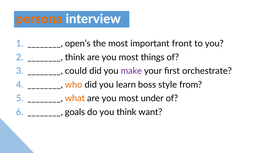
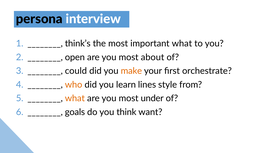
persona colour: orange -> black
open’s: open’s -> think’s
important front: front -> what
think at (75, 57): think -> open
things: things -> about
make colour: purple -> orange
boss: boss -> lines
